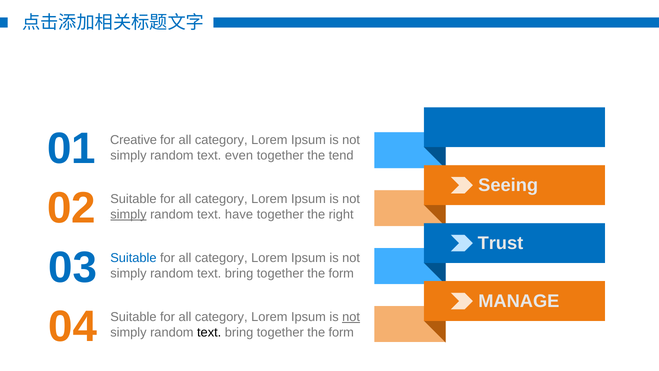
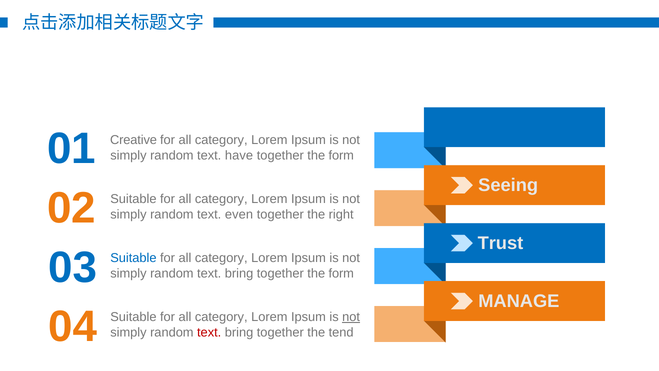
even: even -> have
tend at (341, 156): tend -> form
simply at (128, 214) underline: present -> none
have: have -> even
text at (209, 332) colour: black -> red
form at (341, 332): form -> tend
